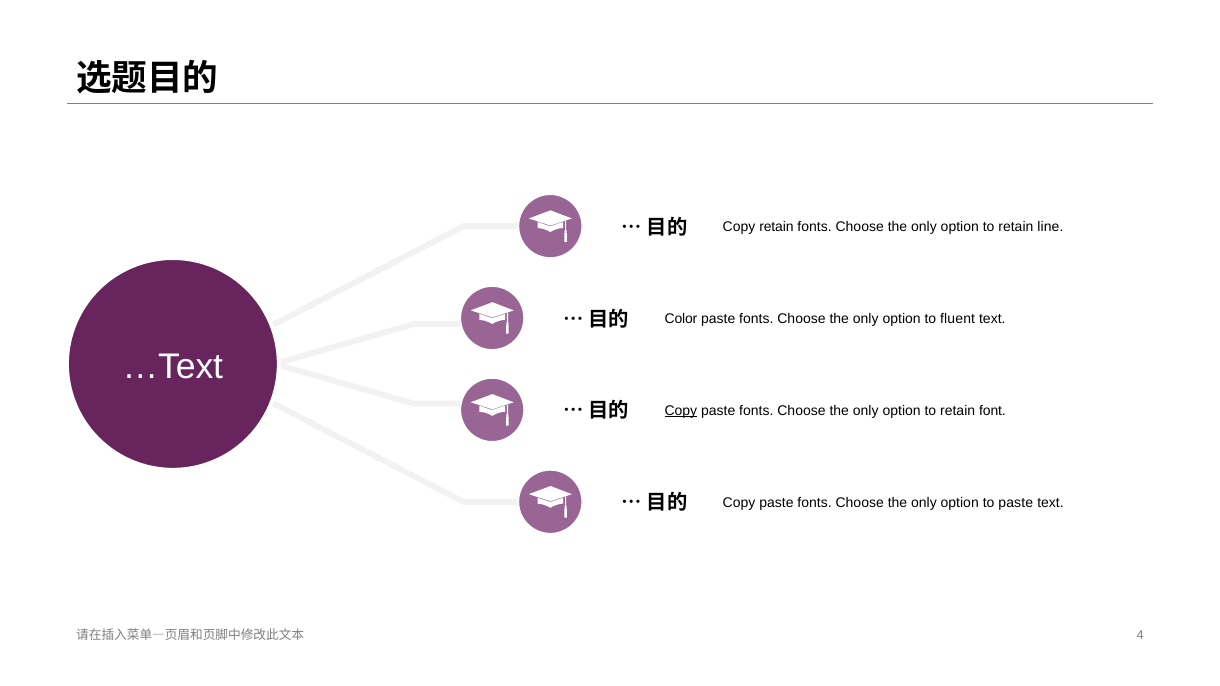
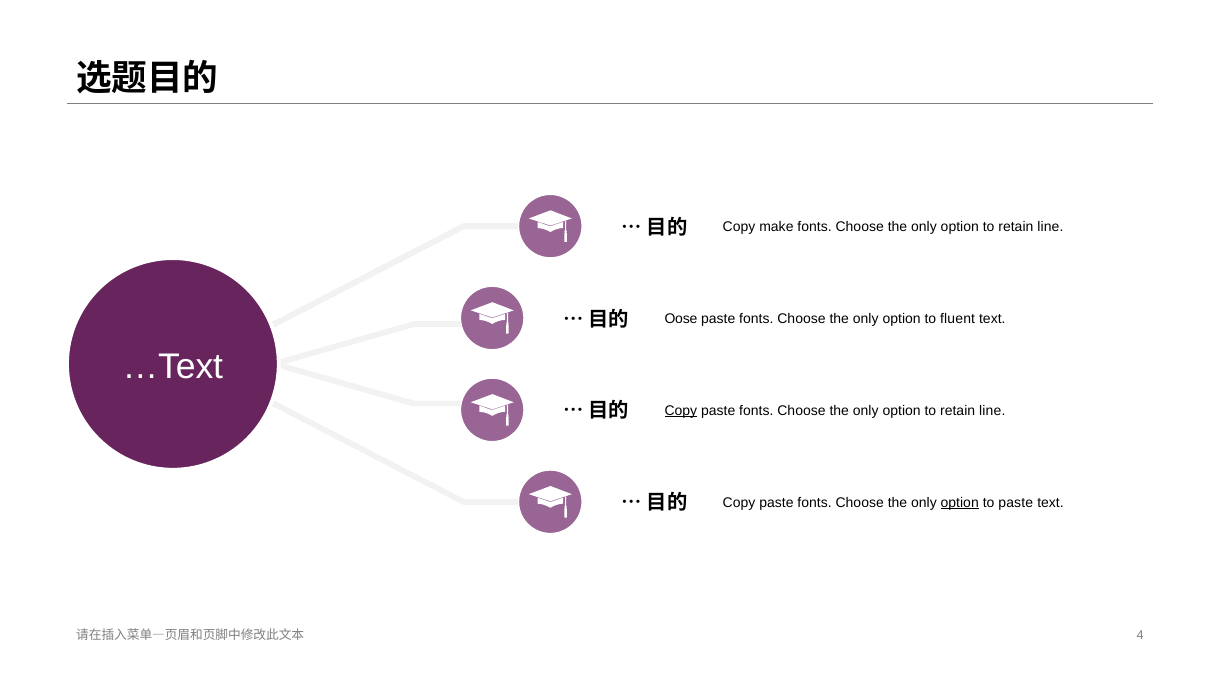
Copy retain: retain -> make
Color: Color -> Oose
font at (992, 411): font -> line
option at (960, 503) underline: none -> present
